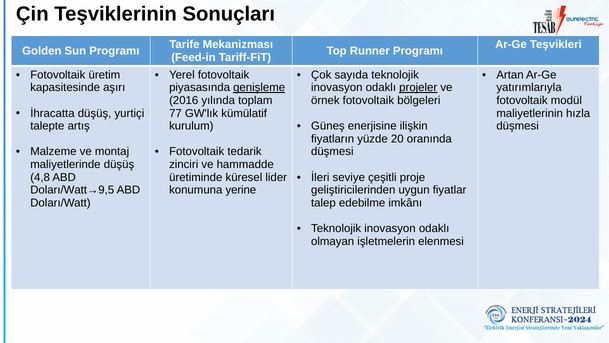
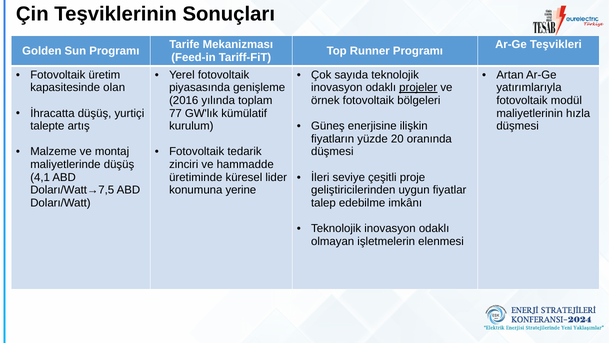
aşırı: aşırı -> olan
genişleme underline: present -> none
4,8: 4,8 -> 4,1
Doları/Watt→9,5: Doları/Watt→9,5 -> Doları/Watt→7,5
